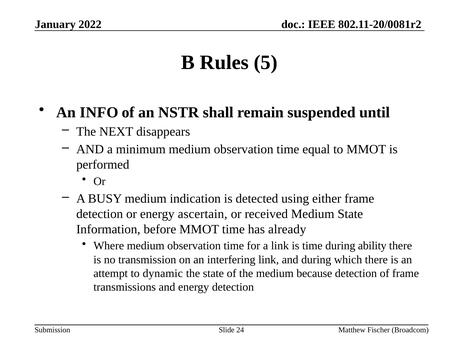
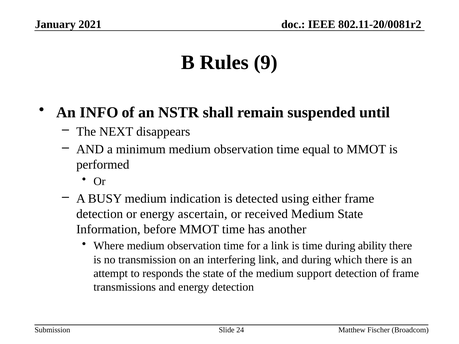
2022: 2022 -> 2021
5: 5 -> 9
already: already -> another
dynamic: dynamic -> responds
because: because -> support
